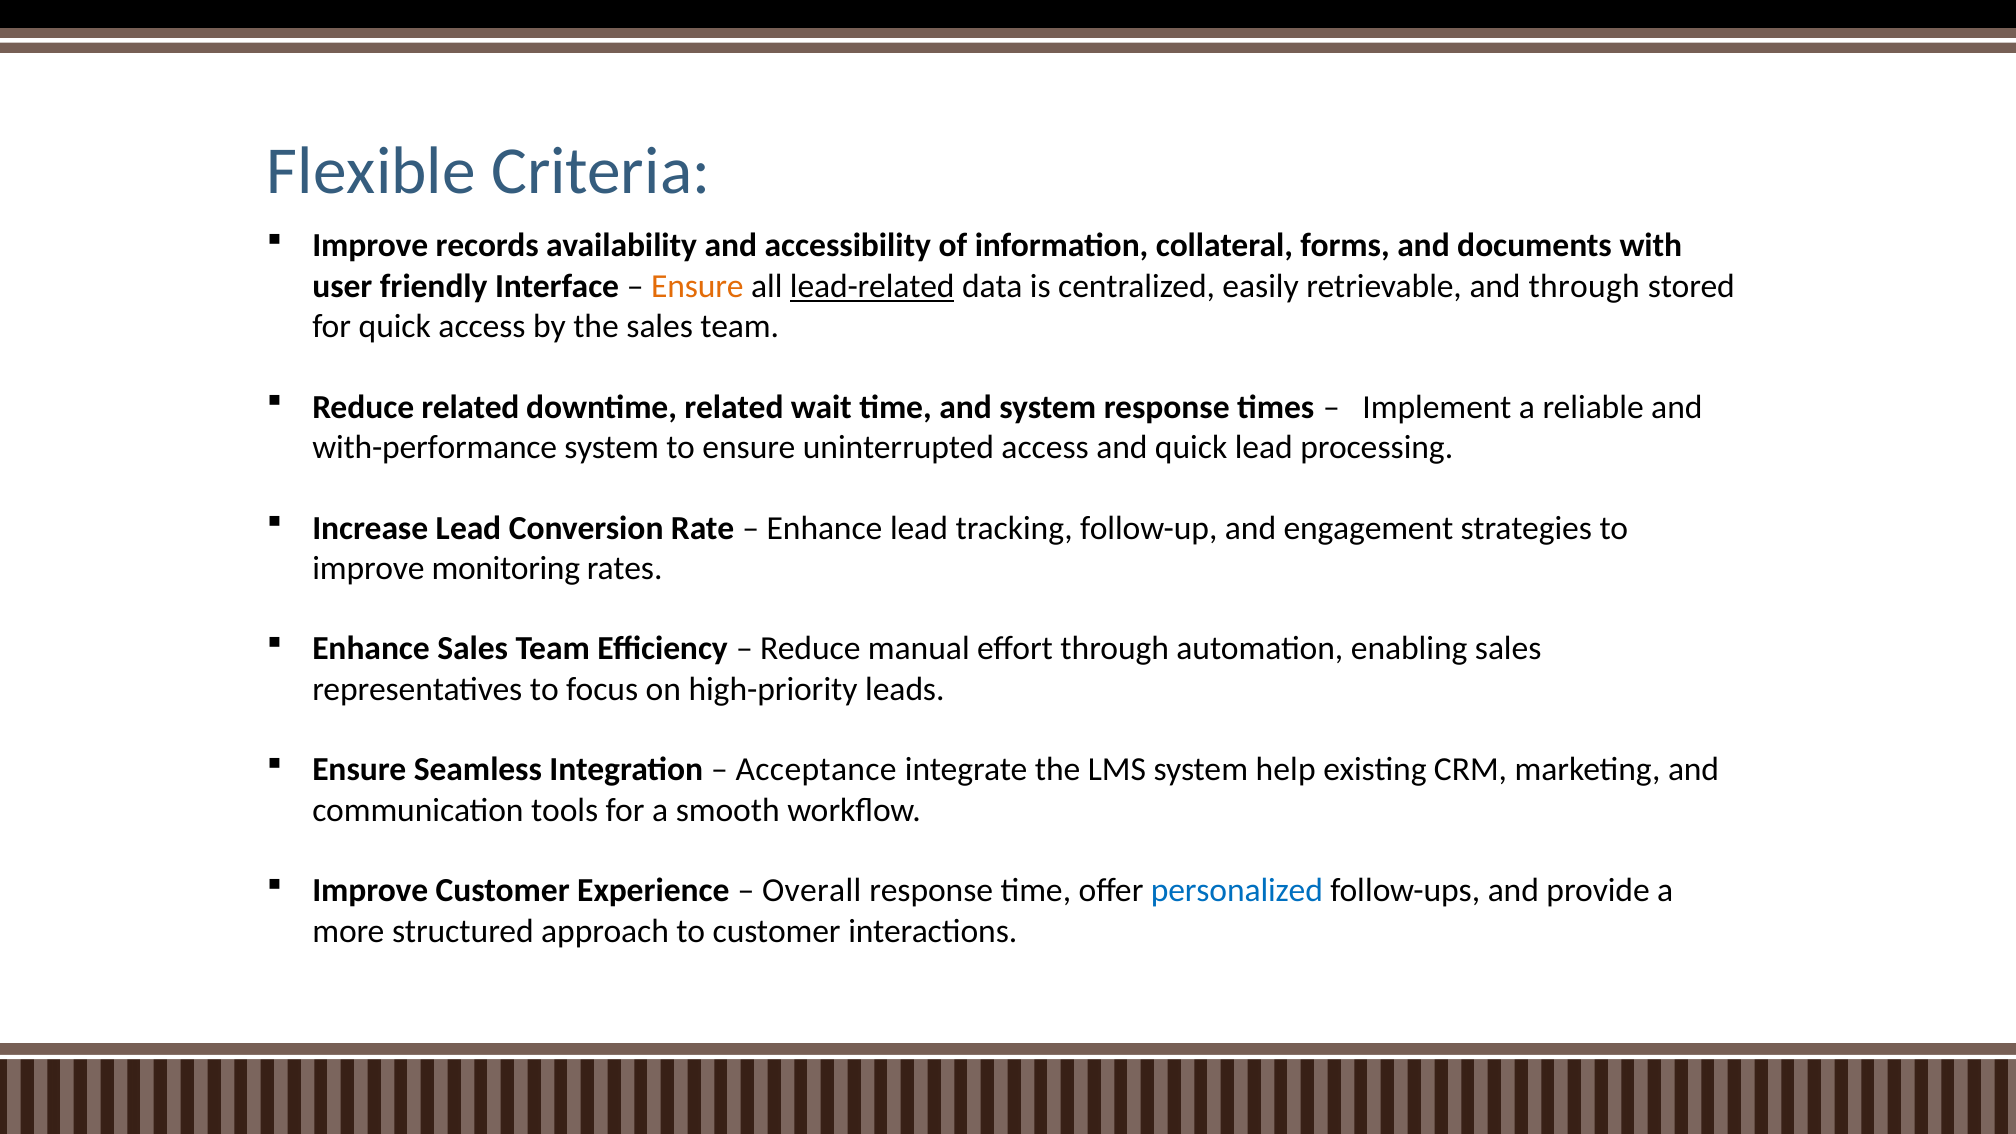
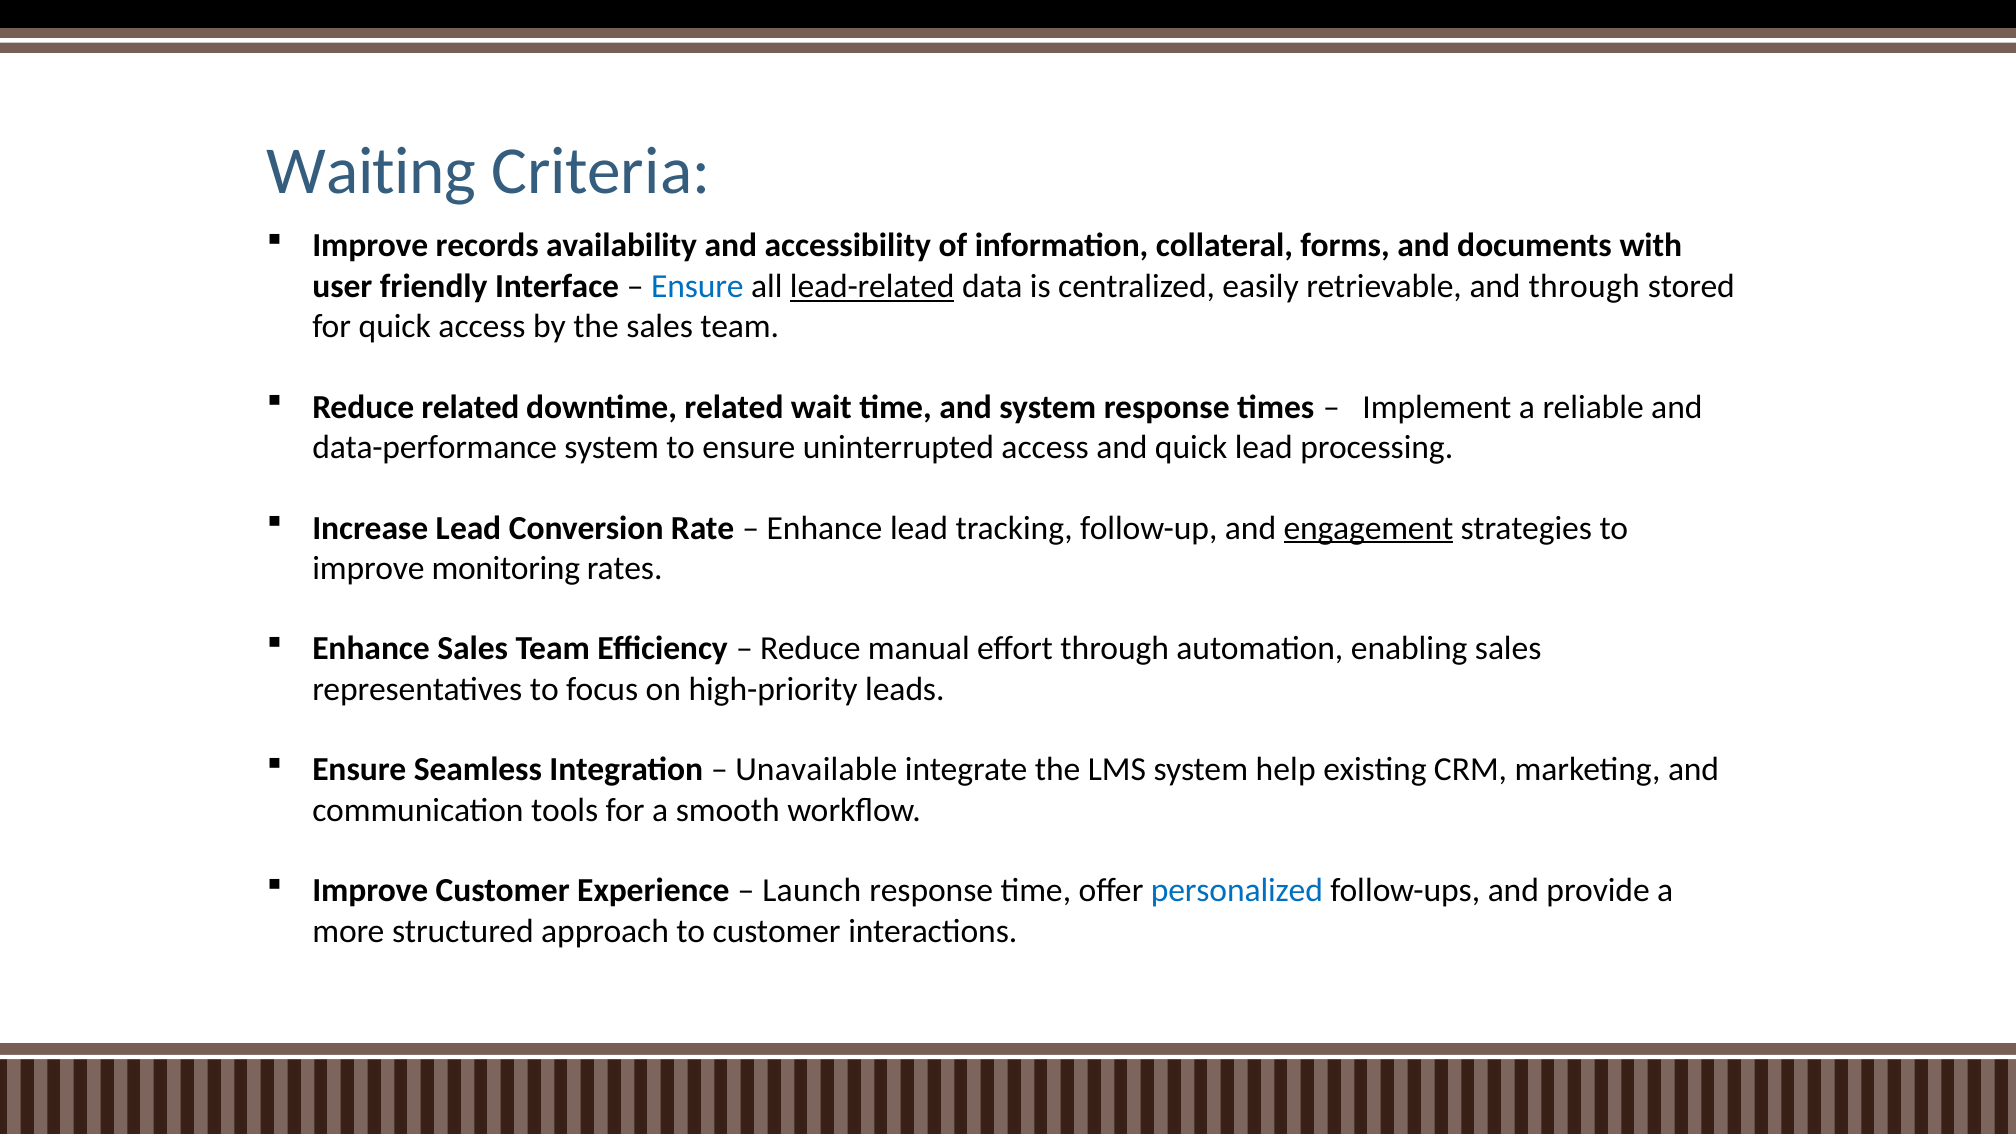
Flexible: Flexible -> Waiting
Ensure at (697, 286) colour: orange -> blue
with-performance: with-performance -> data-performance
engagement underline: none -> present
Acceptance: Acceptance -> Unavailable
Overall: Overall -> Launch
